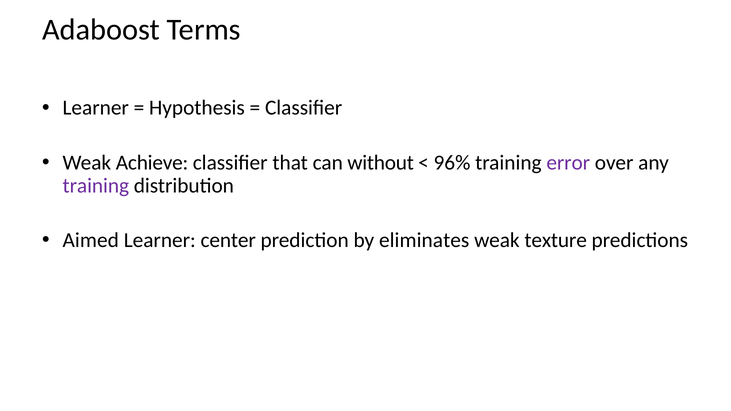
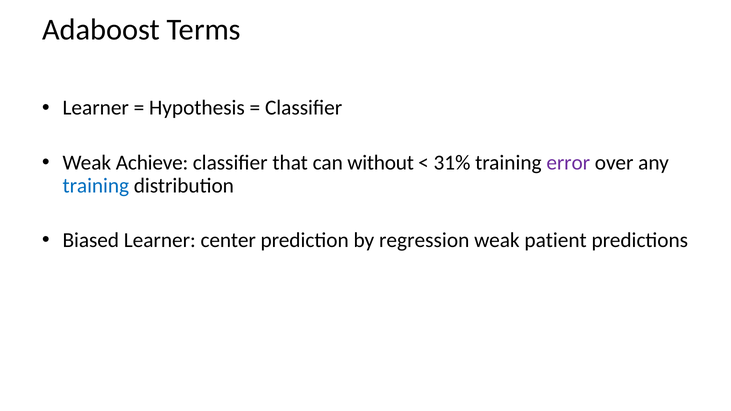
96%: 96% -> 31%
training at (96, 186) colour: purple -> blue
Aimed: Aimed -> Biased
eliminates: eliminates -> regression
texture: texture -> patient
